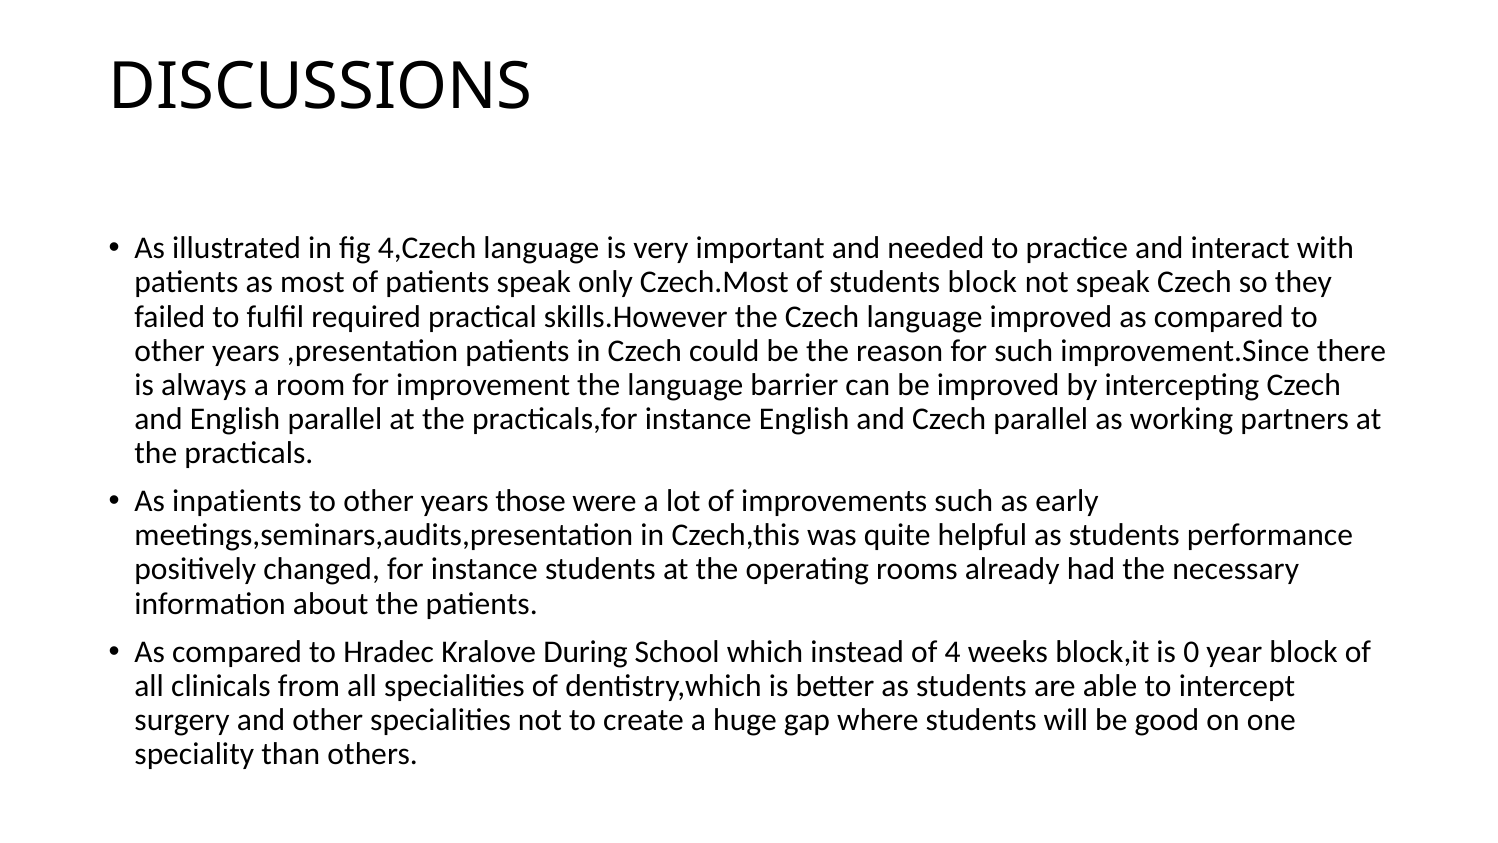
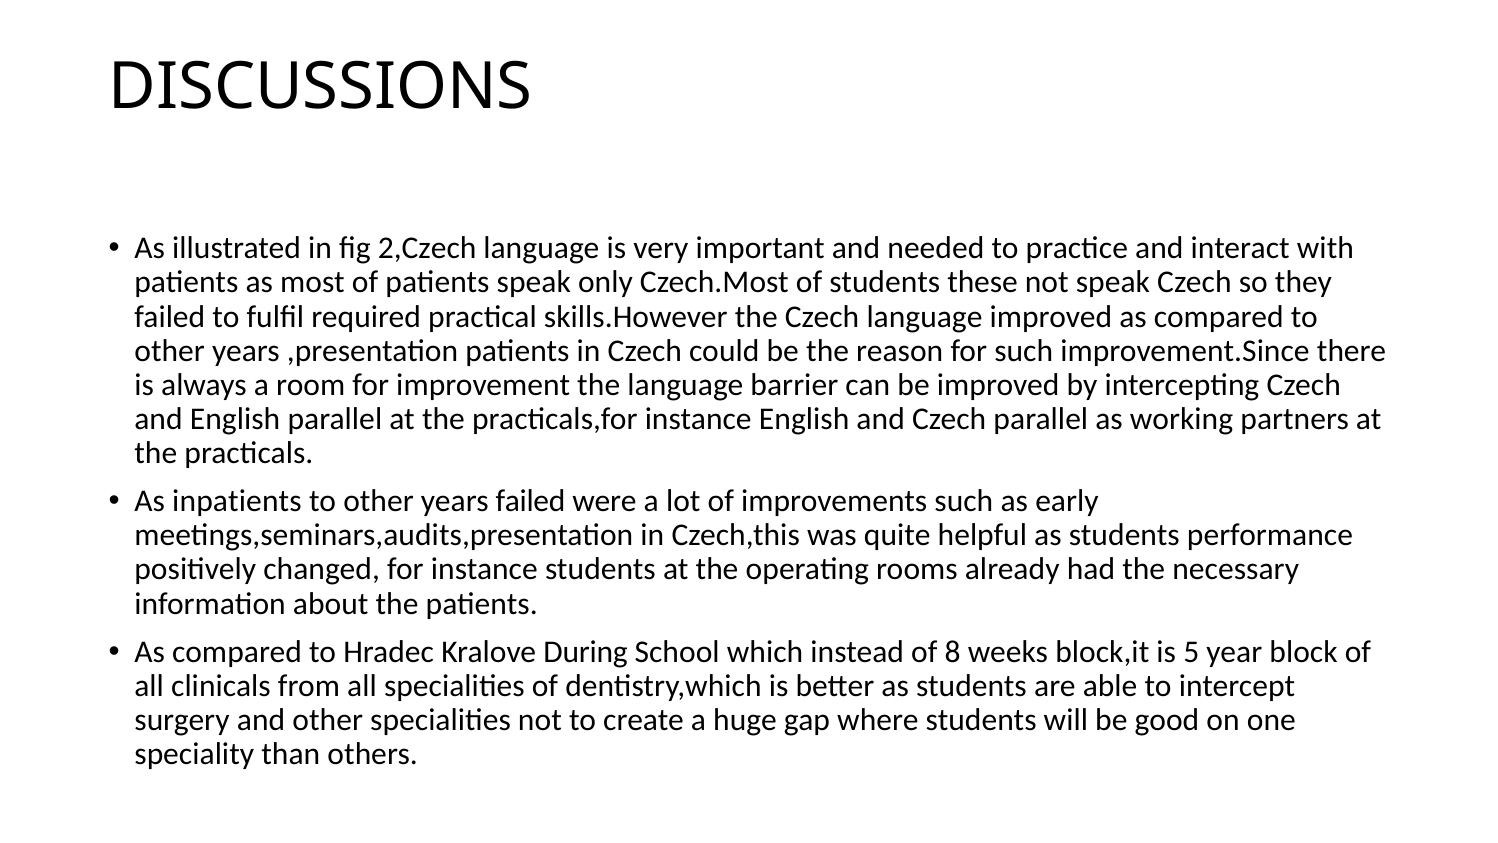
4,Czech: 4,Czech -> 2,Czech
students block: block -> these
years those: those -> failed
4: 4 -> 8
0: 0 -> 5
